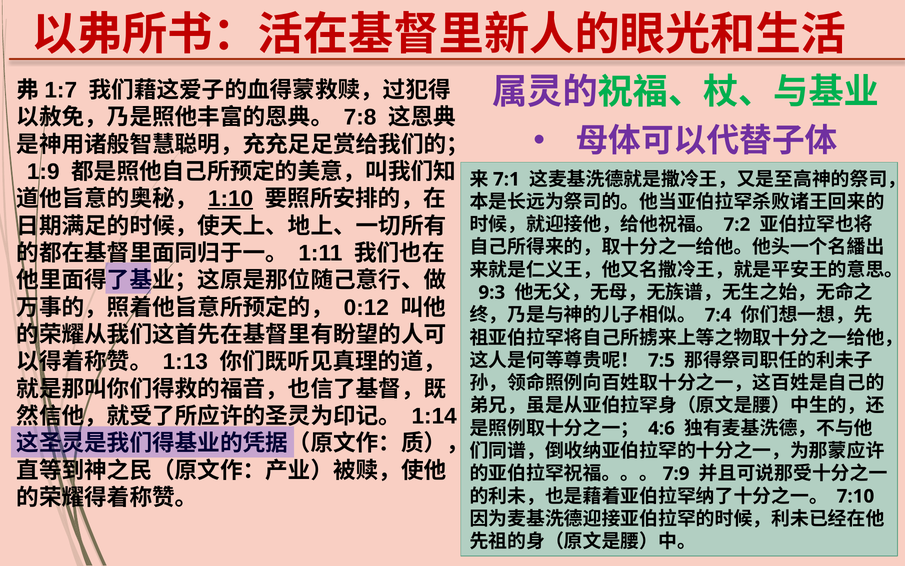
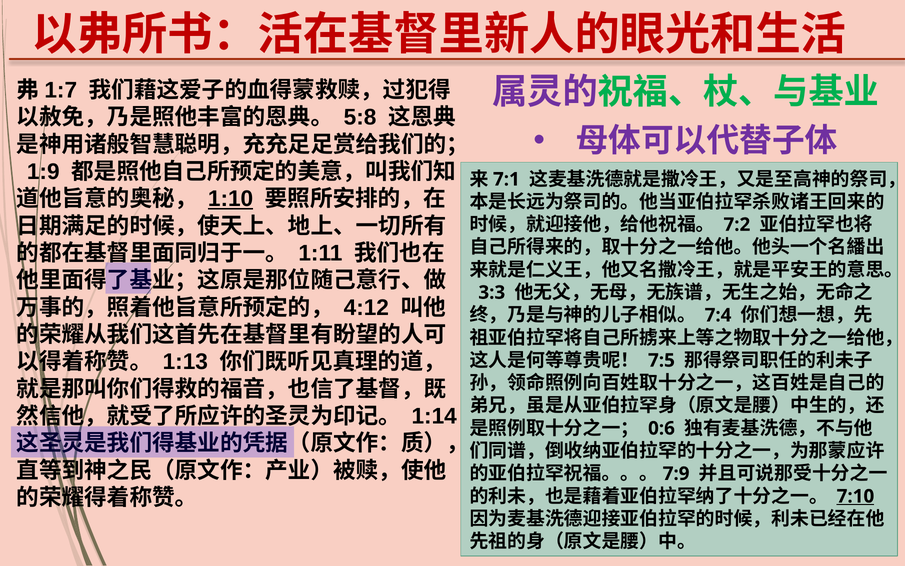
7:8: 7:8 -> 5:8
9:3: 9:3 -> 3:3
0:12: 0:12 -> 4:12
4:6: 4:6 -> 0:6
7:10 underline: none -> present
